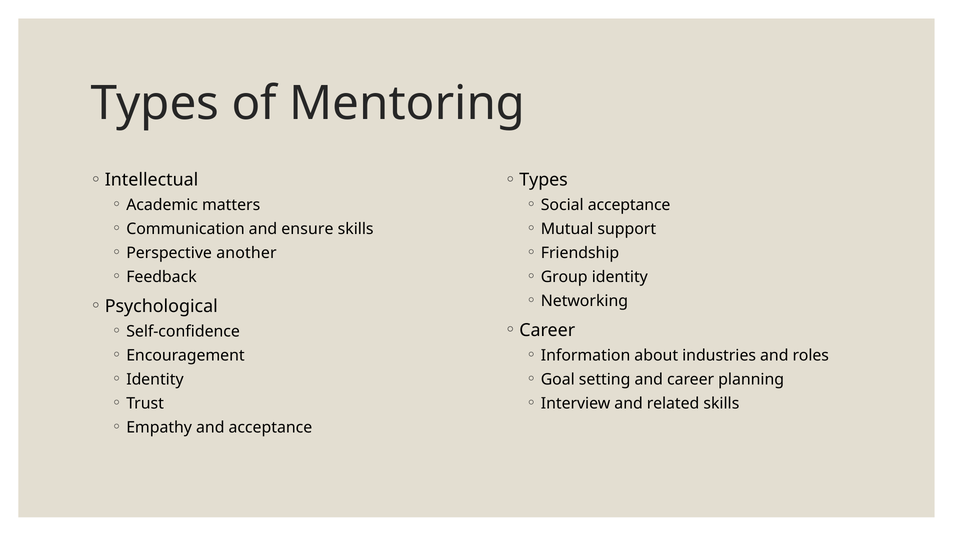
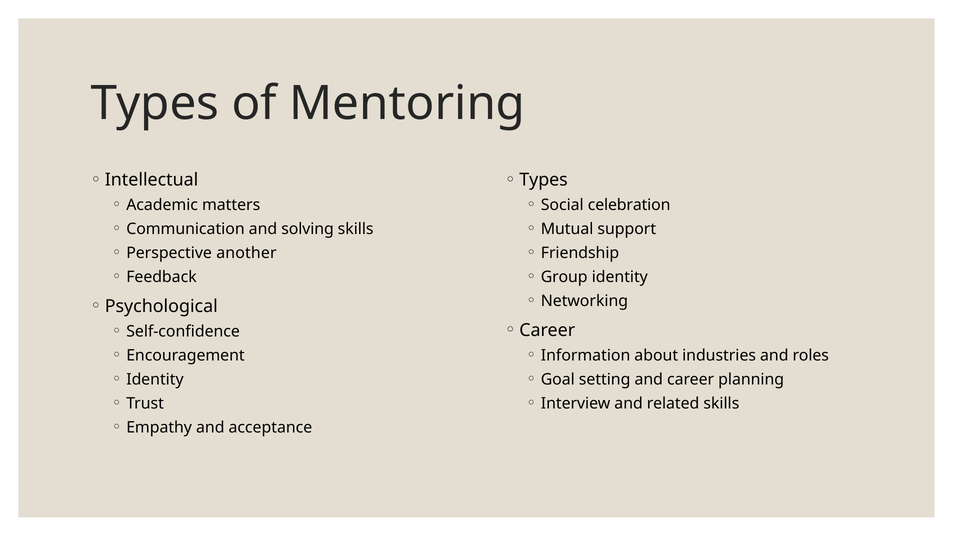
Social acceptance: acceptance -> celebration
ensure: ensure -> solving
